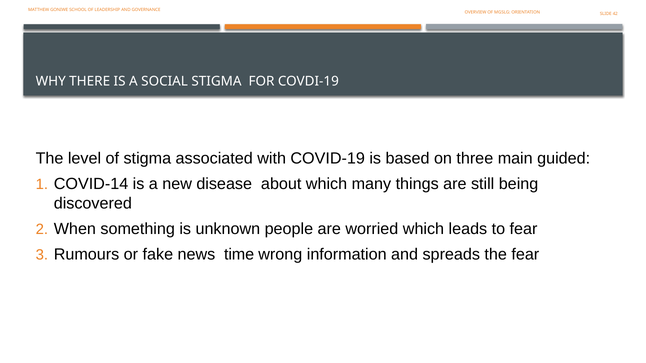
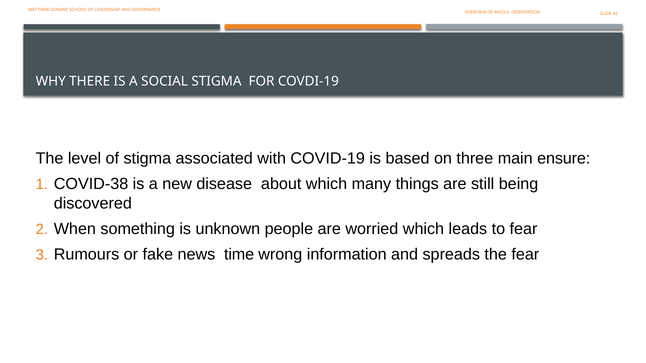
guided: guided -> ensure
COVID-14: COVID-14 -> COVID-38
